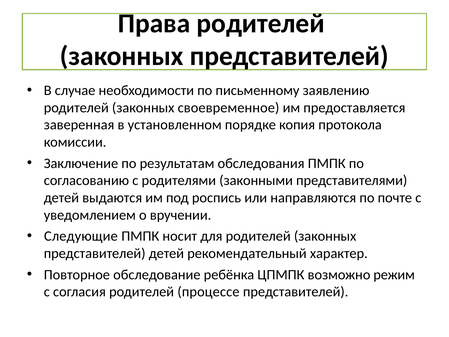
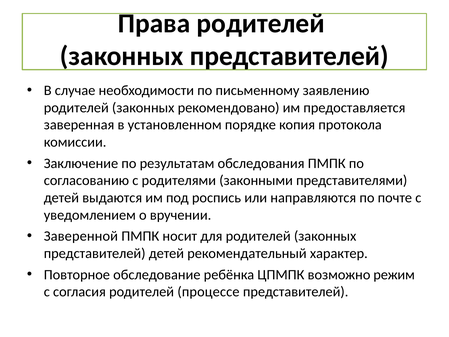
своевременное: своевременное -> рекомендовано
Следующие: Следующие -> Заверенной
